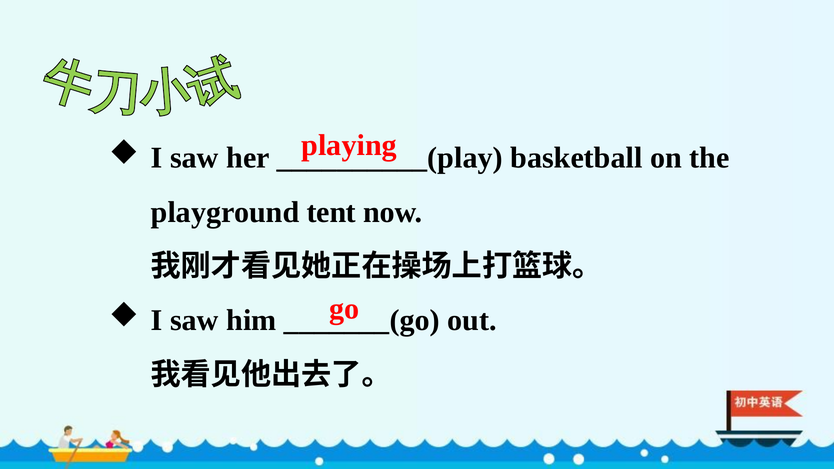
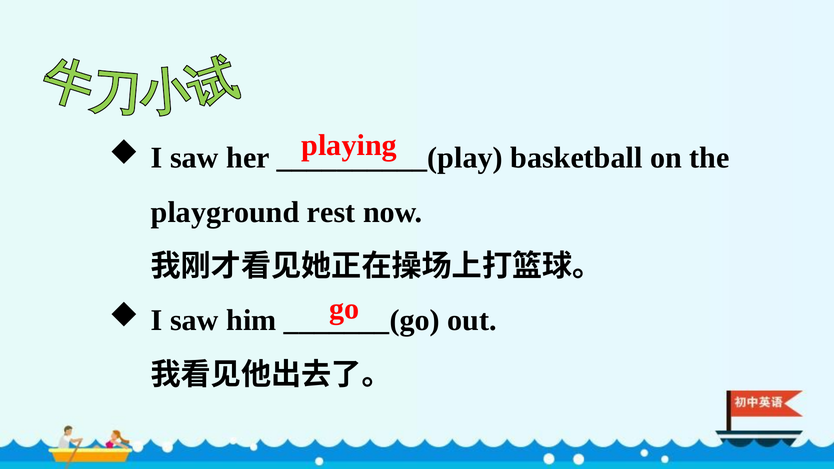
tent: tent -> rest
